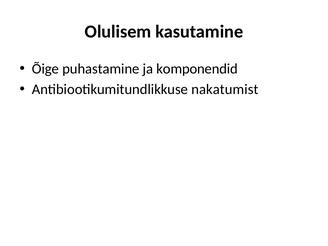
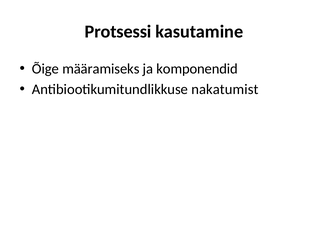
Olulisem: Olulisem -> Protsessi
puhastamine: puhastamine -> määramiseks
